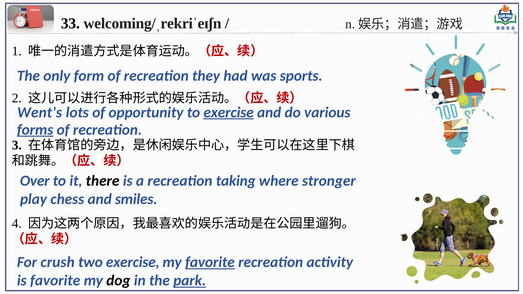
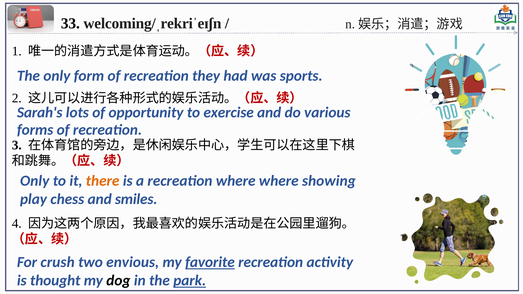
Went's: Went's -> Sarah's
exercise at (229, 112) underline: present -> none
forms underline: present -> none
Over at (35, 181): Over -> Only
there colour: black -> orange
recreation taking: taking -> where
stronger: stronger -> showing
two exercise: exercise -> envious
is favorite: favorite -> thought
